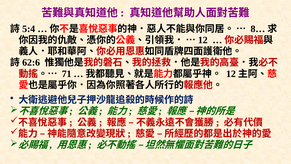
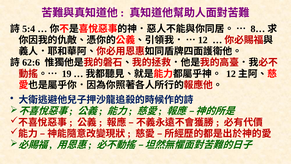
71: 71 -> 19
